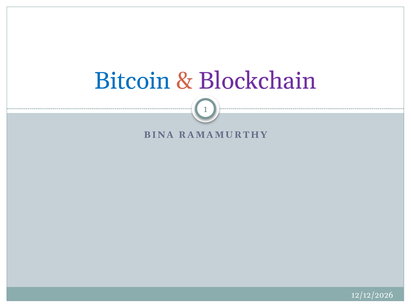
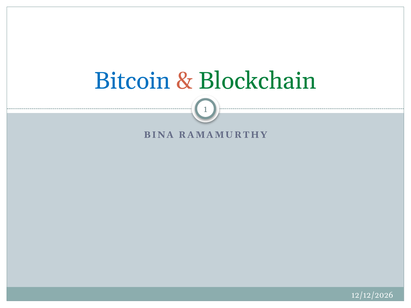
Blockchain colour: purple -> green
